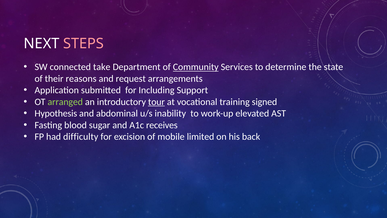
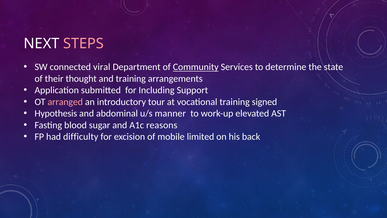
take: take -> viral
reasons: reasons -> thought
and request: request -> training
arranged colour: light green -> pink
tour underline: present -> none
inability: inability -> manner
receives: receives -> reasons
